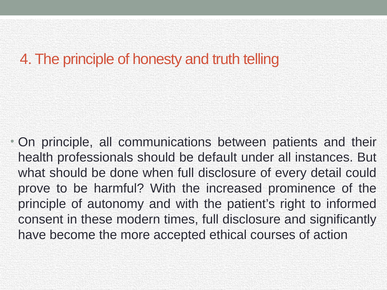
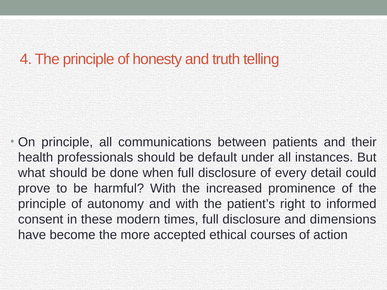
significantly: significantly -> dimensions
